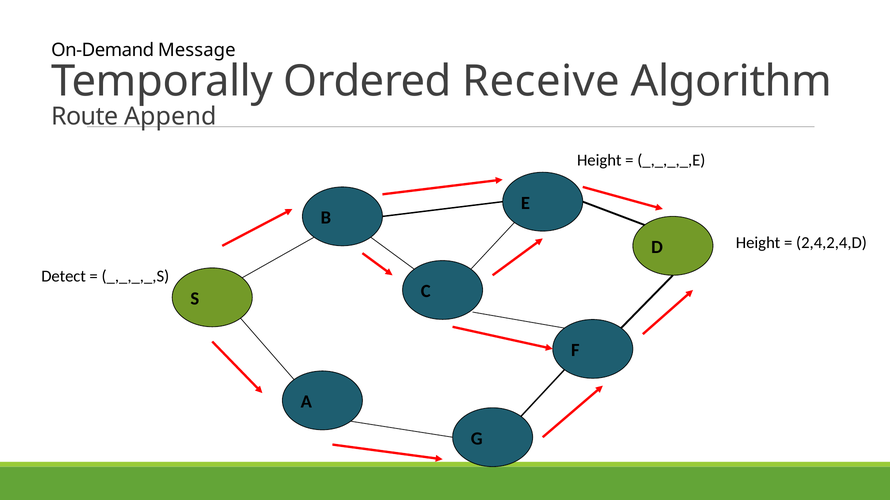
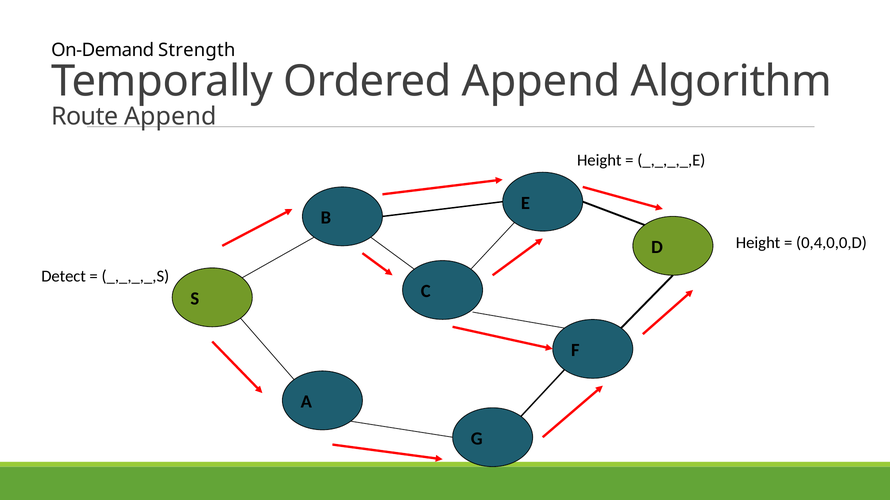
Message: Message -> Strength
Ordered Receive: Receive -> Append
2,4,2,4,D: 2,4,2,4,D -> 0,4,0,0,D
